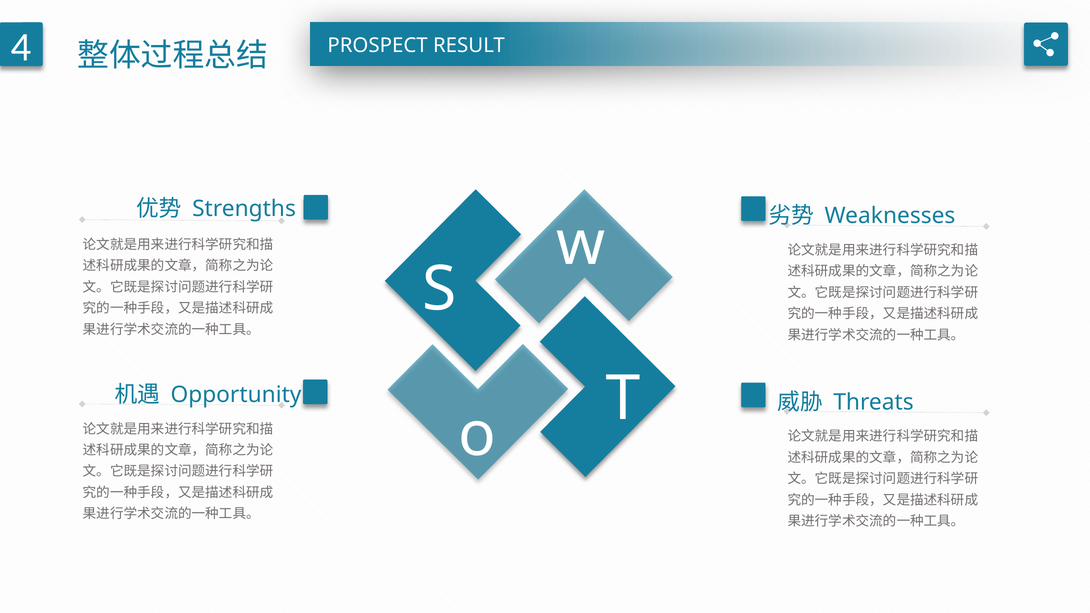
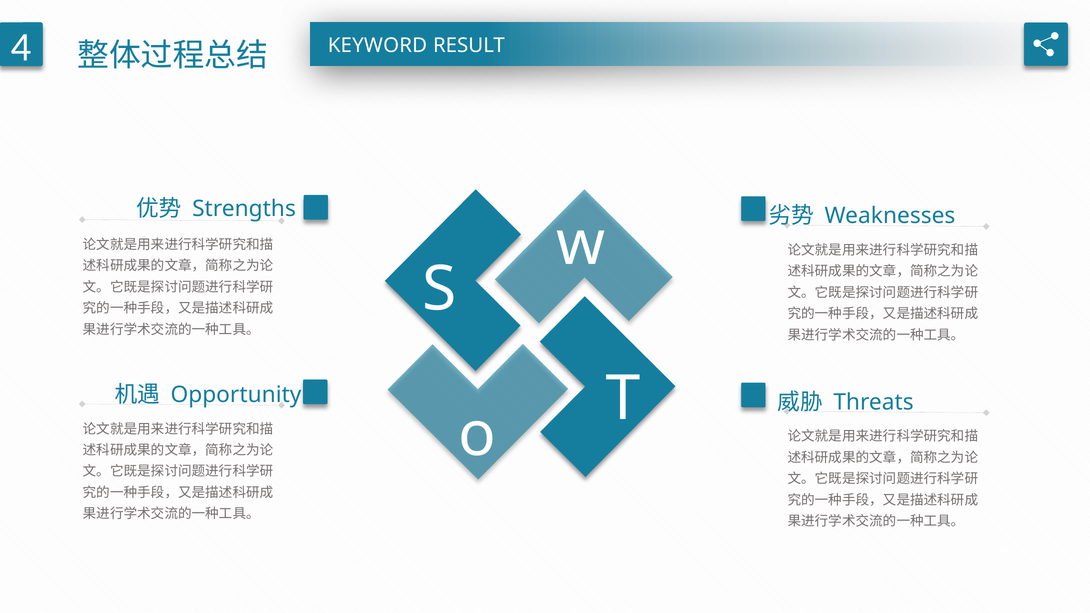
PROSPECT: PROSPECT -> KEYWORD
